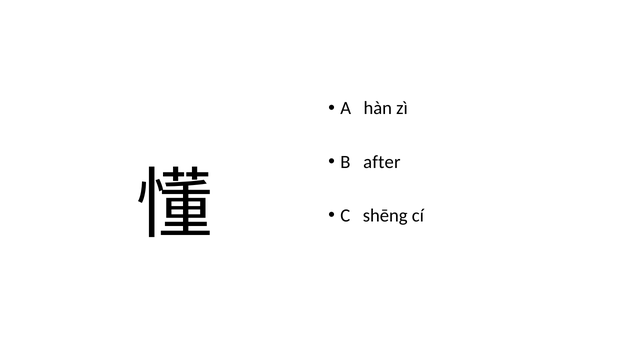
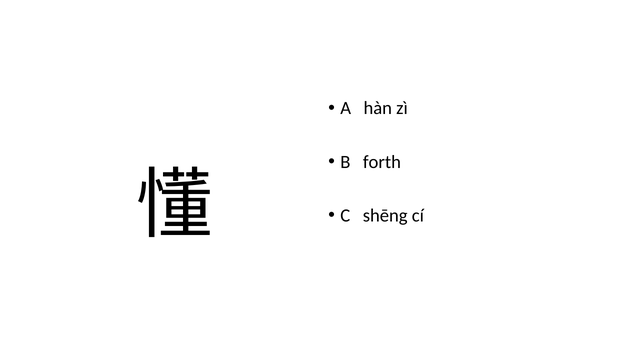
after: after -> forth
